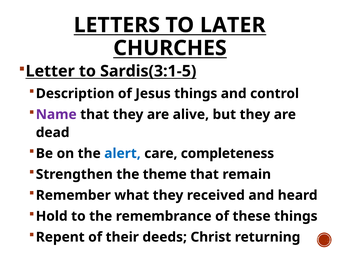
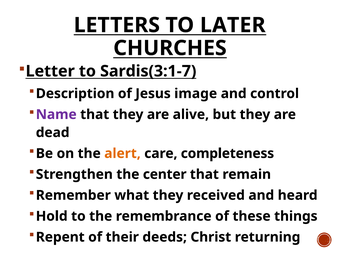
Sardis(3:1-5: Sardis(3:1-5 -> Sardis(3:1-7
Jesus things: things -> image
alert colour: blue -> orange
theme: theme -> center
